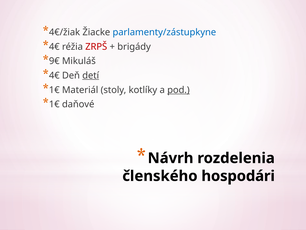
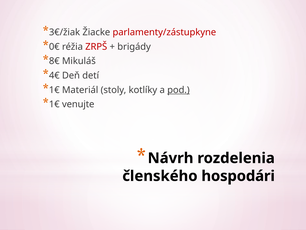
4€/žiak: 4€/žiak -> 3€/žiak
parlamenty/zástupkyne colour: blue -> red
4€ at (54, 47): 4€ -> 0€
9€: 9€ -> 8€
detí underline: present -> none
daňové: daňové -> venujte
